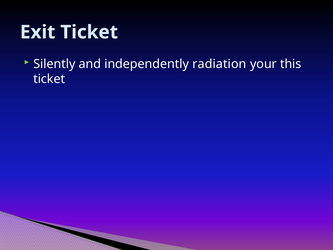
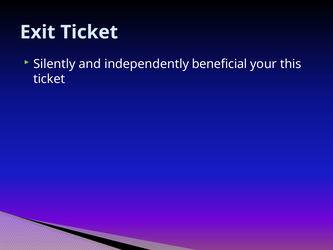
radiation: radiation -> beneficial
